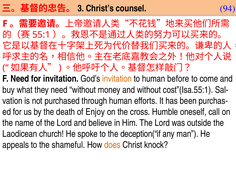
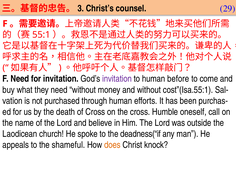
94: 94 -> 29
invitation at (117, 79) colour: orange -> purple
of Enjoy: Enjoy -> Cross
deception(“if: deception(“if -> deadness(“if
